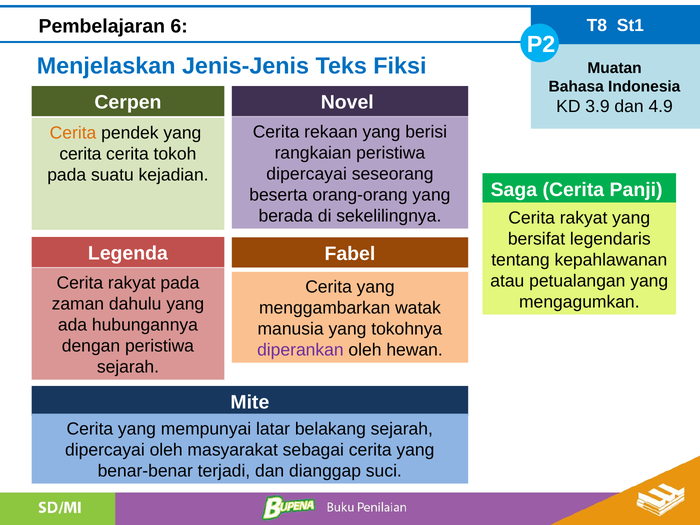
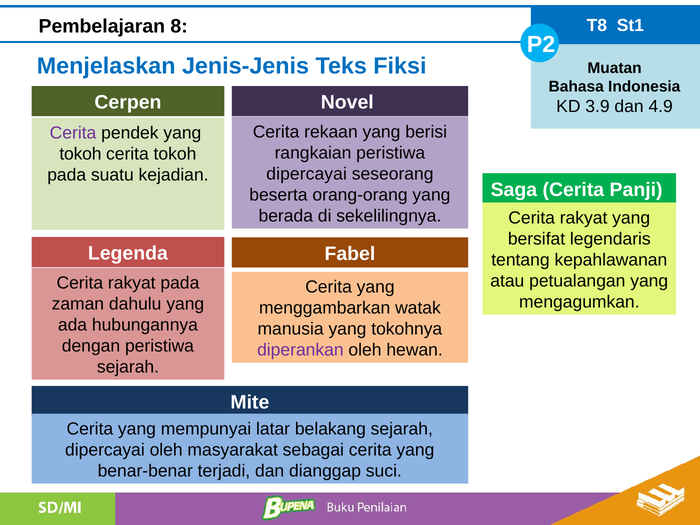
6: 6 -> 8
Cerita at (73, 133) colour: orange -> purple
cerita at (80, 154): cerita -> tokoh
